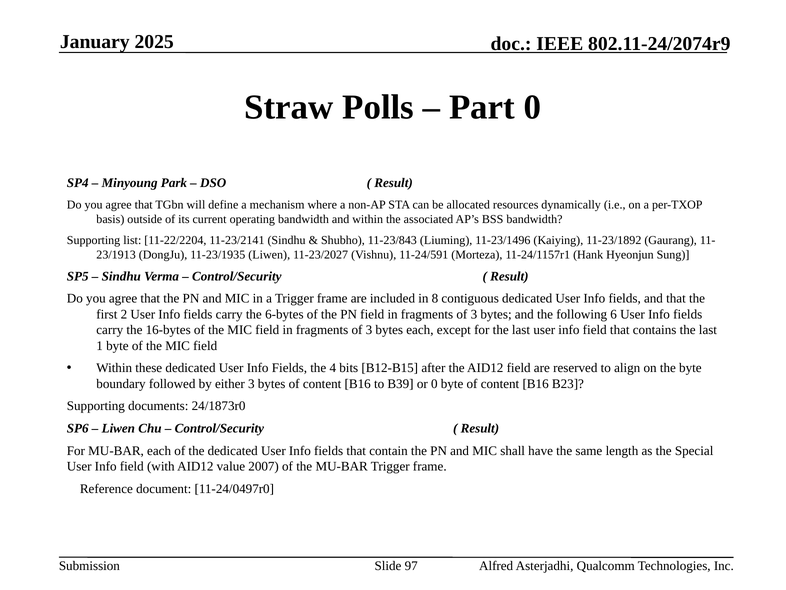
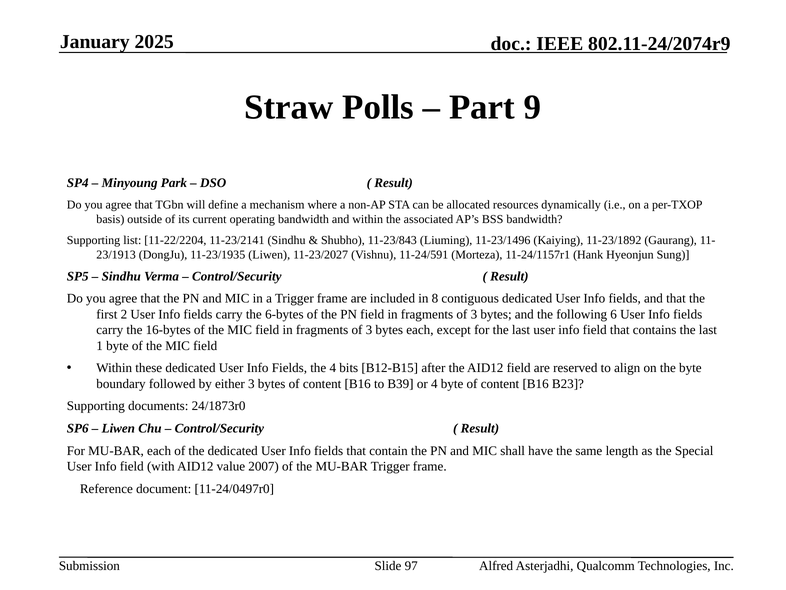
Part 0: 0 -> 9
or 0: 0 -> 4
